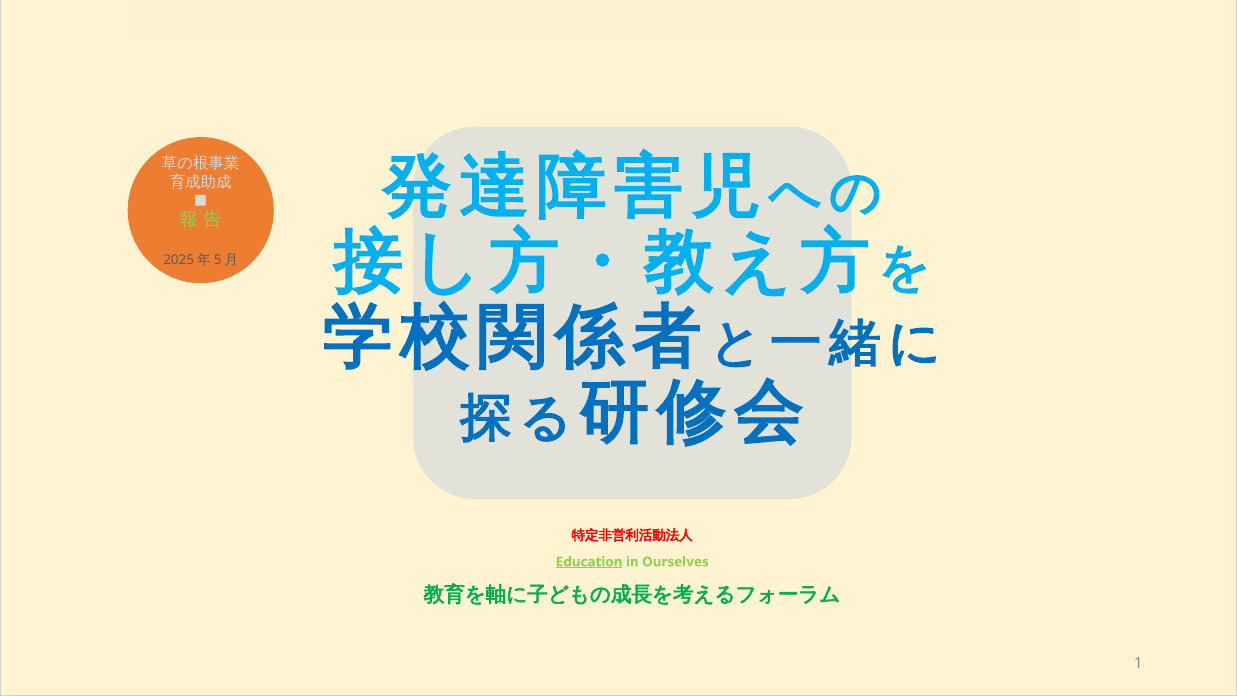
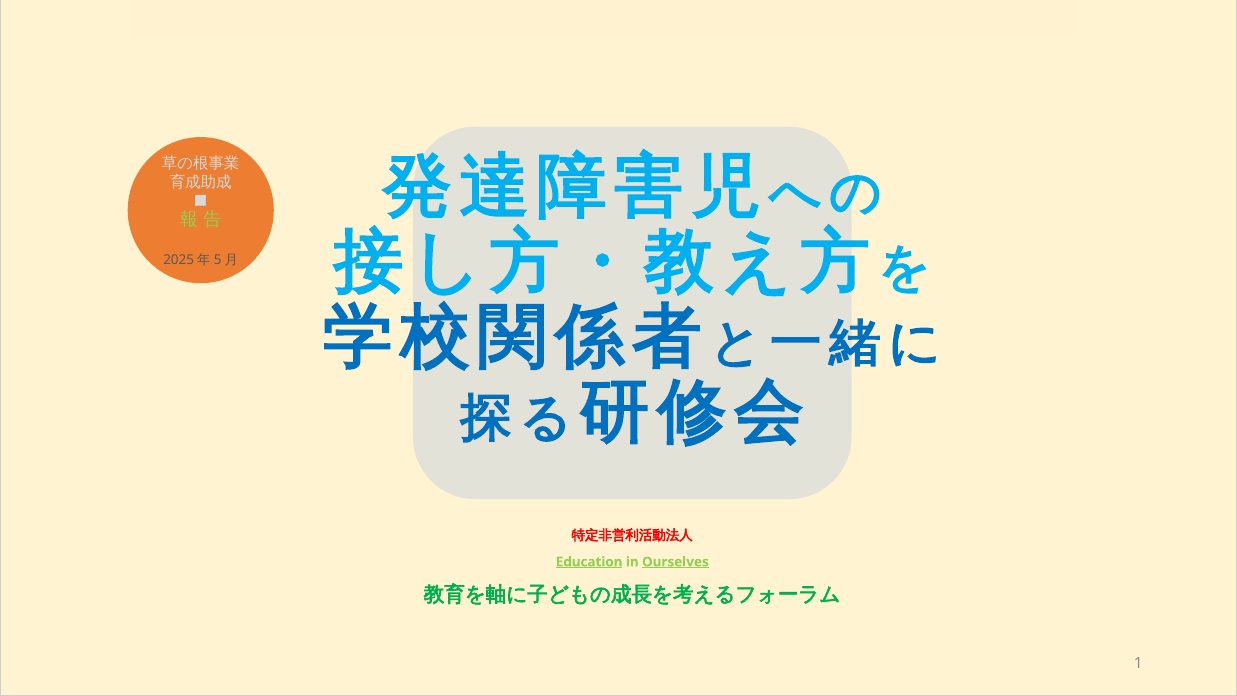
Ourselves underline: none -> present
